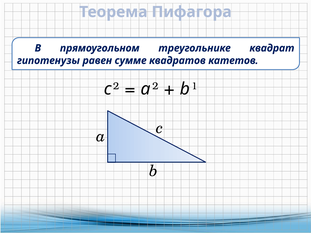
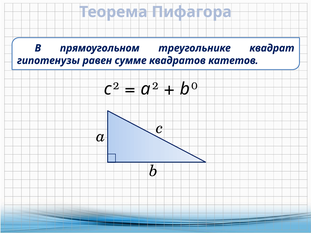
1: 1 -> 0
